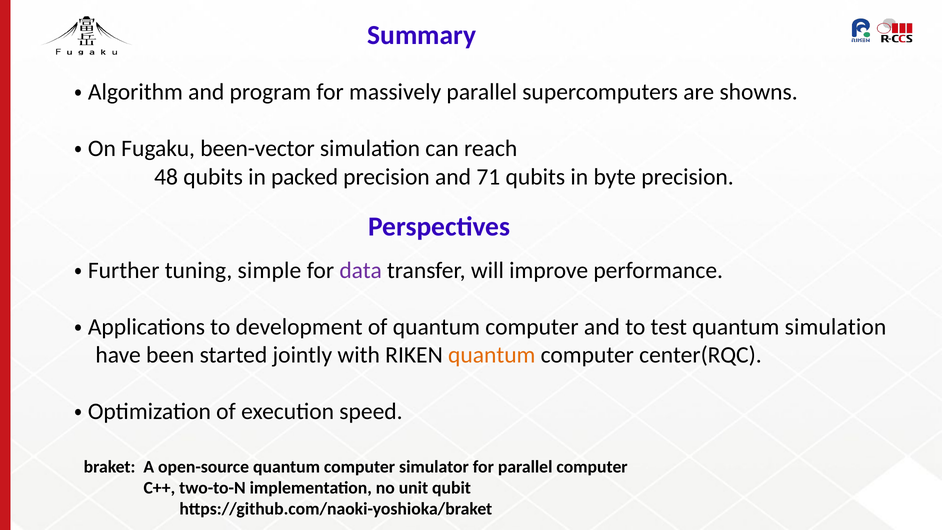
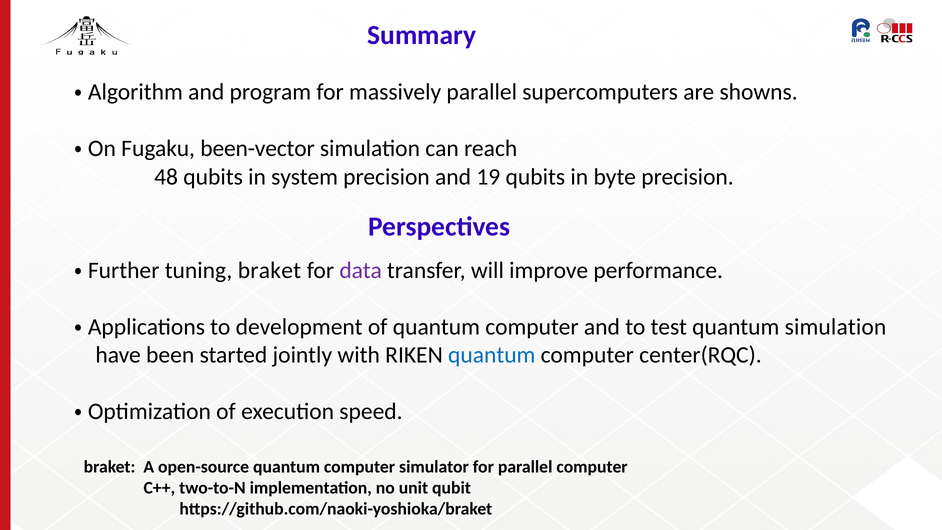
packed: packed -> system
71: 71 -> 19
tuning simple: simple -> braket
quantum at (492, 355) colour: orange -> blue
